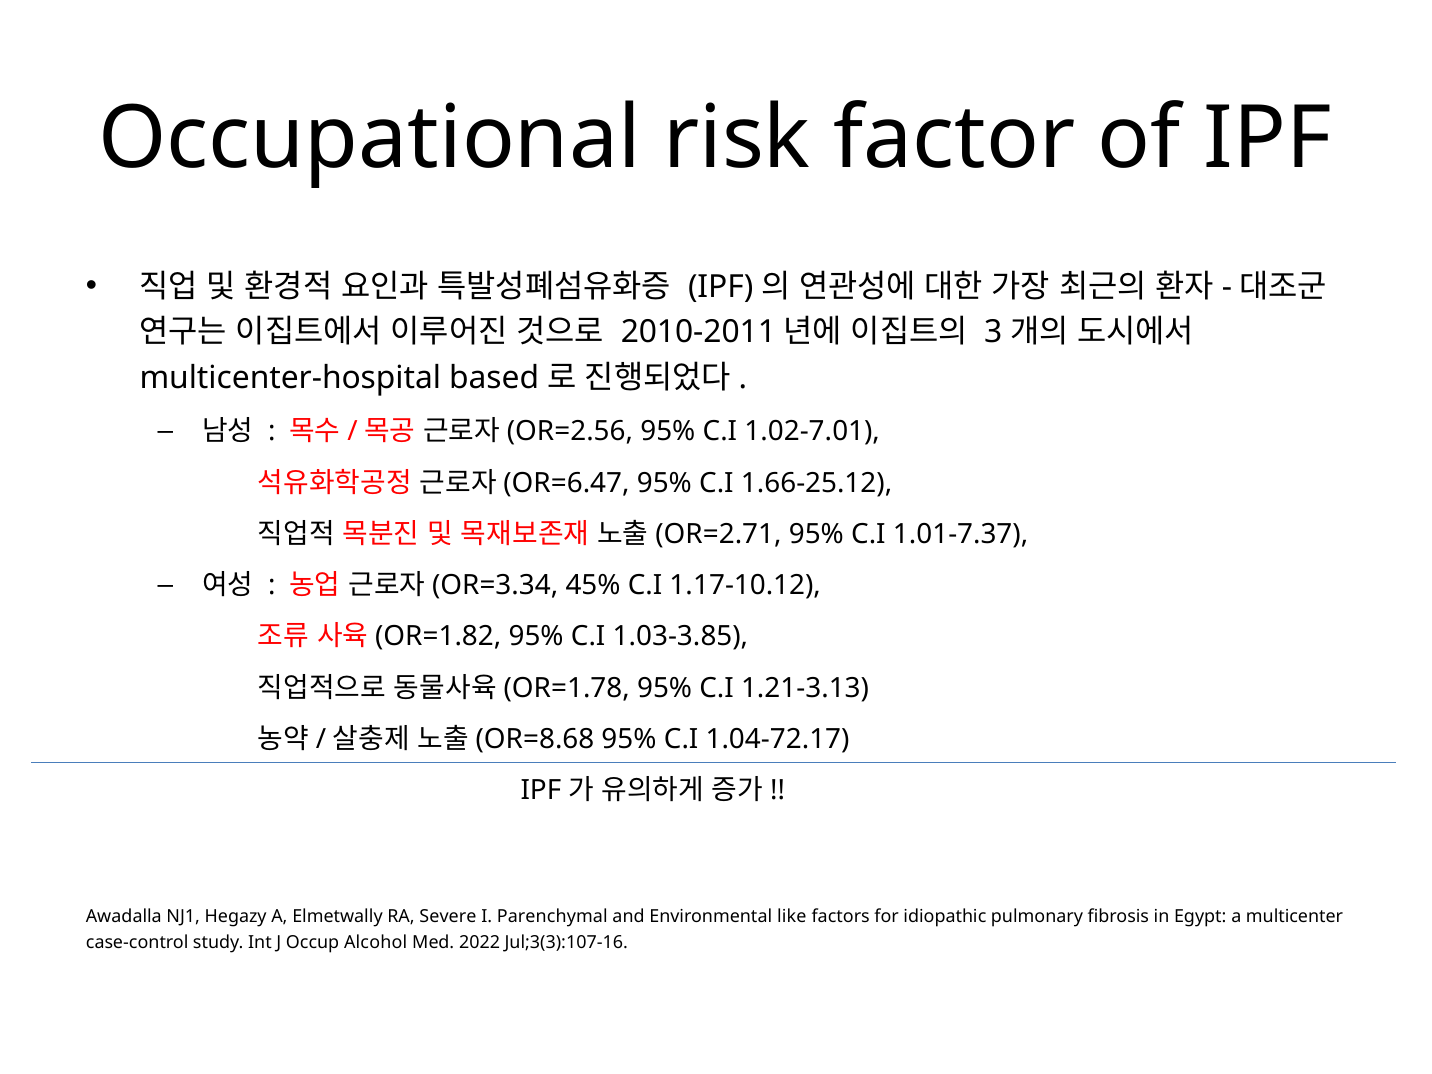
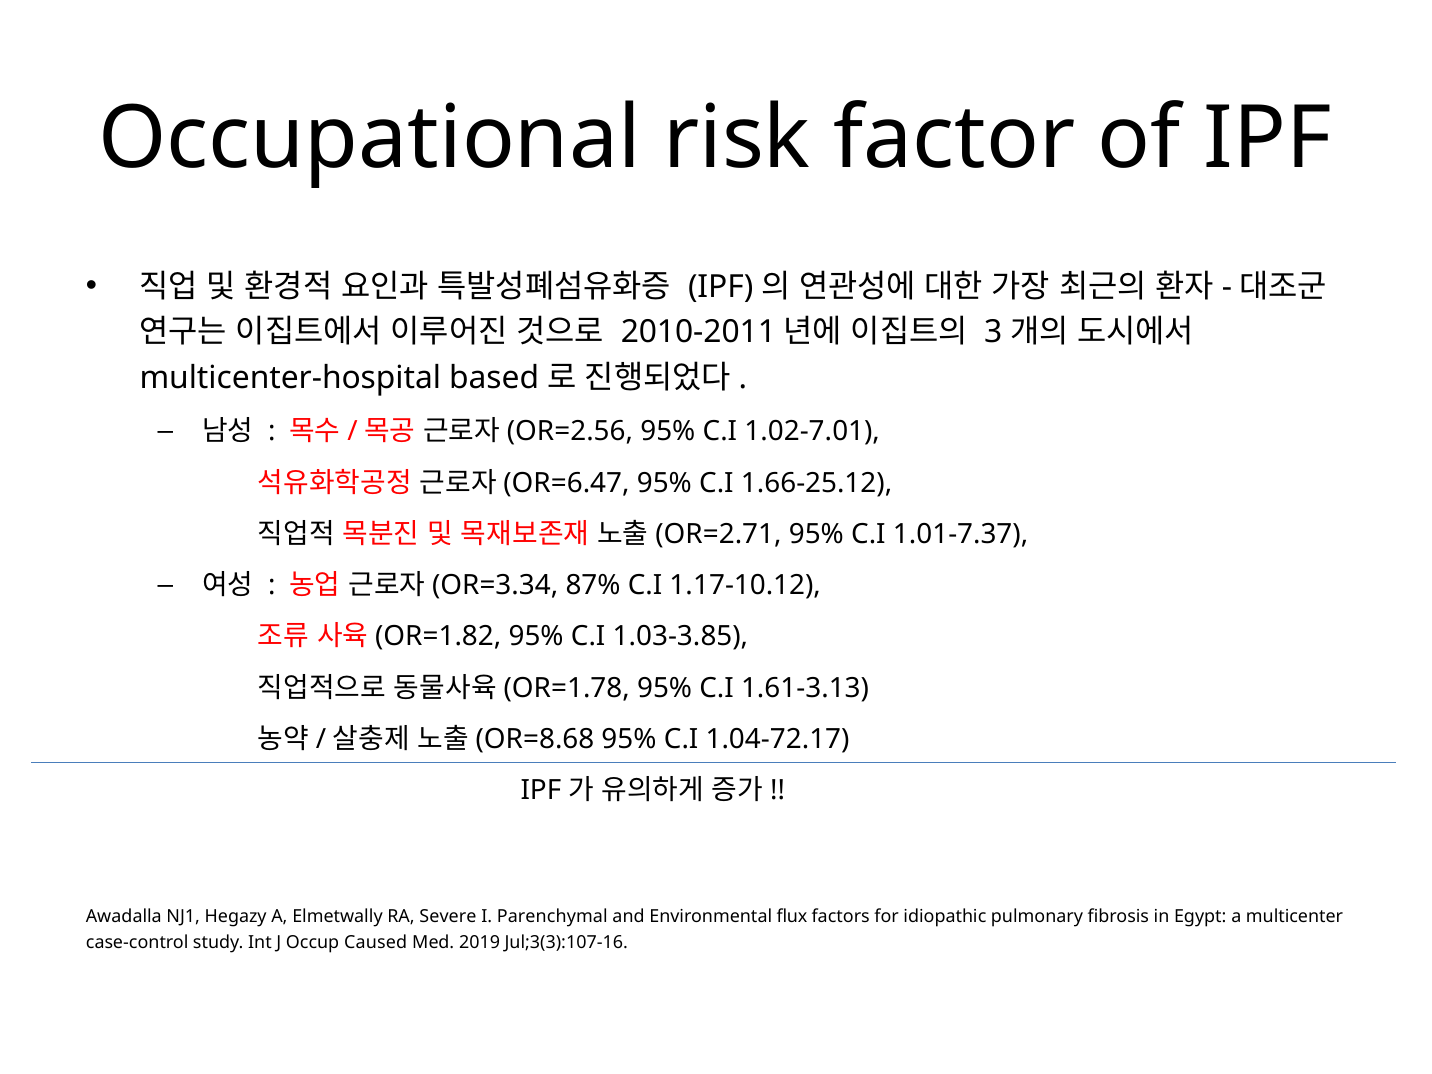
45%: 45% -> 87%
1.21-3.13: 1.21-3.13 -> 1.61-3.13
like: like -> flux
Alcohol: Alcohol -> Caused
2022: 2022 -> 2019
